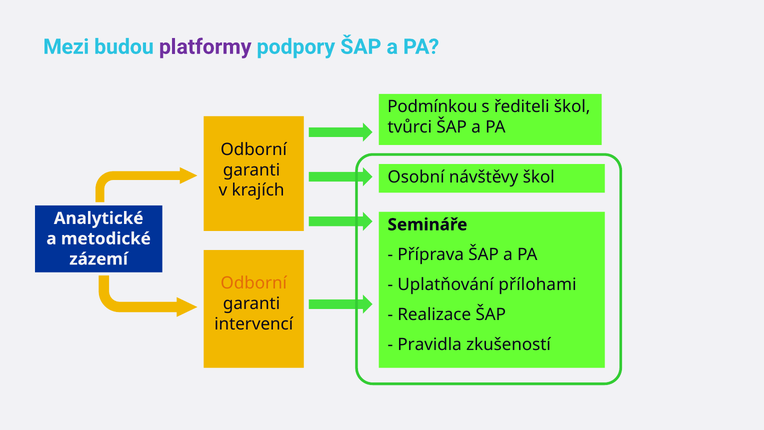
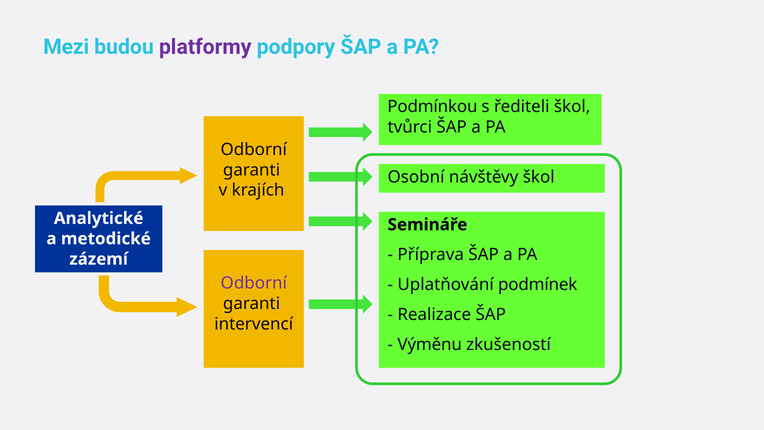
Odborní at (254, 283) colour: orange -> purple
přílohami: přílohami -> podmínek
Pravidla: Pravidla -> Výměnu
